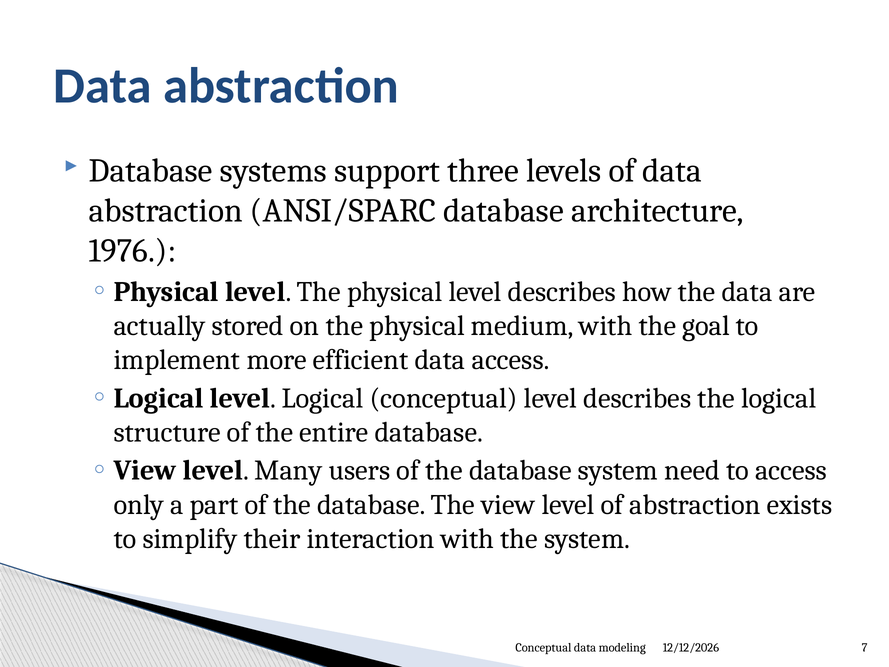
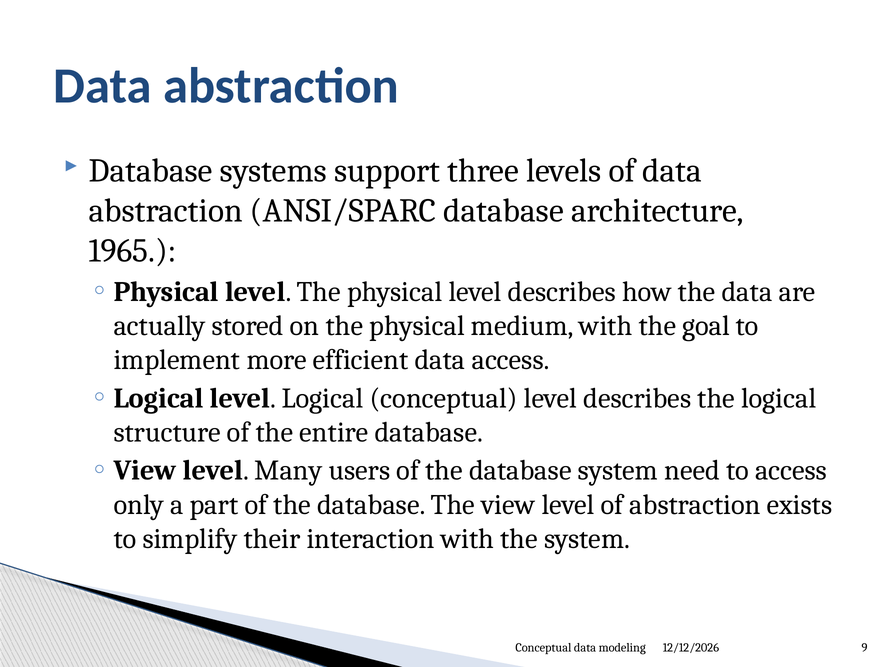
1976: 1976 -> 1965
7: 7 -> 9
